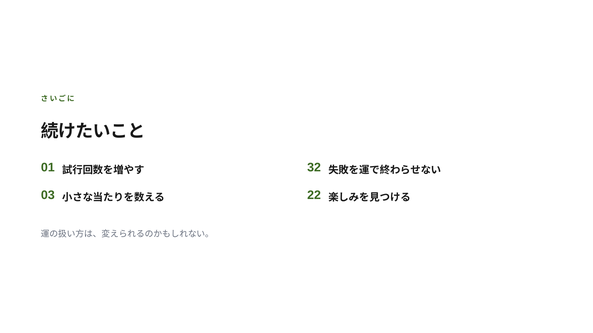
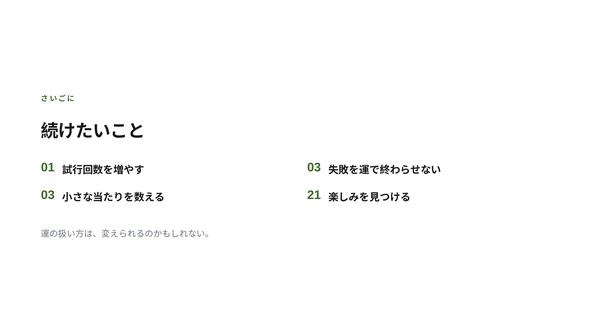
32 at (314, 168): 32 -> 03
22: 22 -> 21
